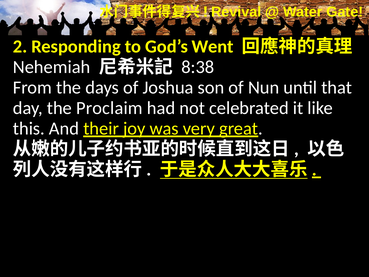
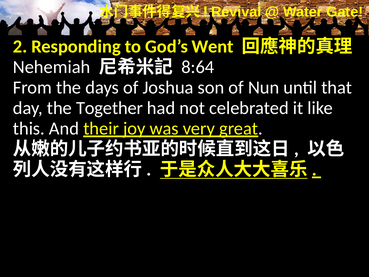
8:38: 8:38 -> 8:64
Proclaim: Proclaim -> Together
